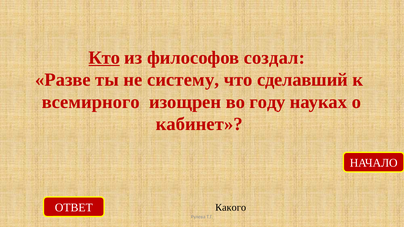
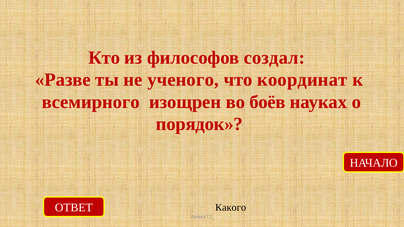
Кто underline: present -> none
систему: систему -> ученого
сделавший: сделавший -> координат
году: году -> боёв
кабинет: кабинет -> порядок
